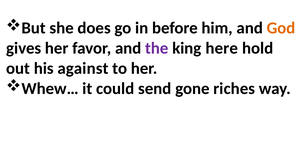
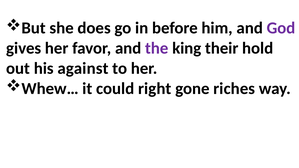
God colour: orange -> purple
here: here -> their
send: send -> right
